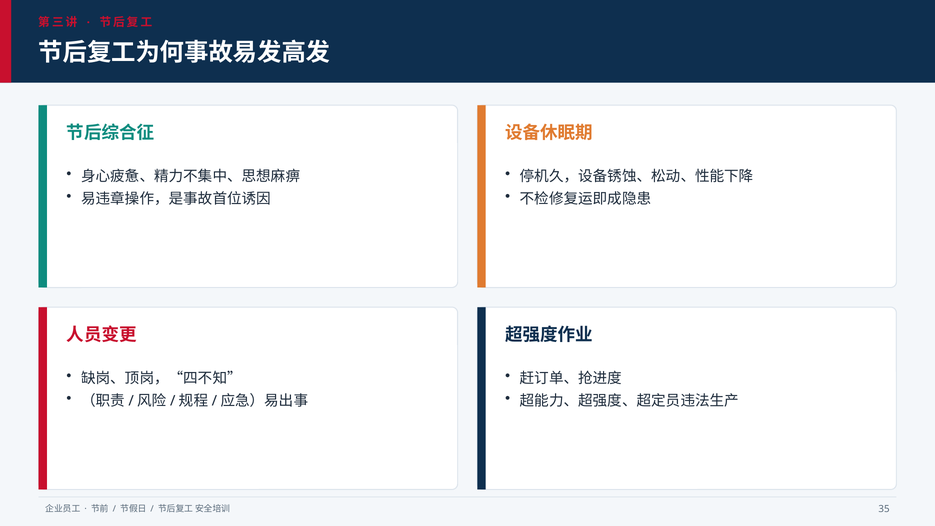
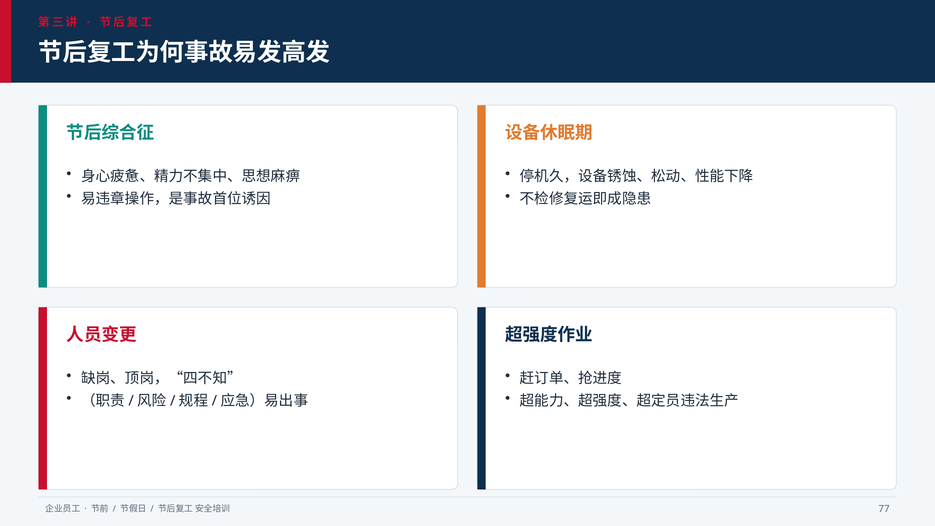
35: 35 -> 77
